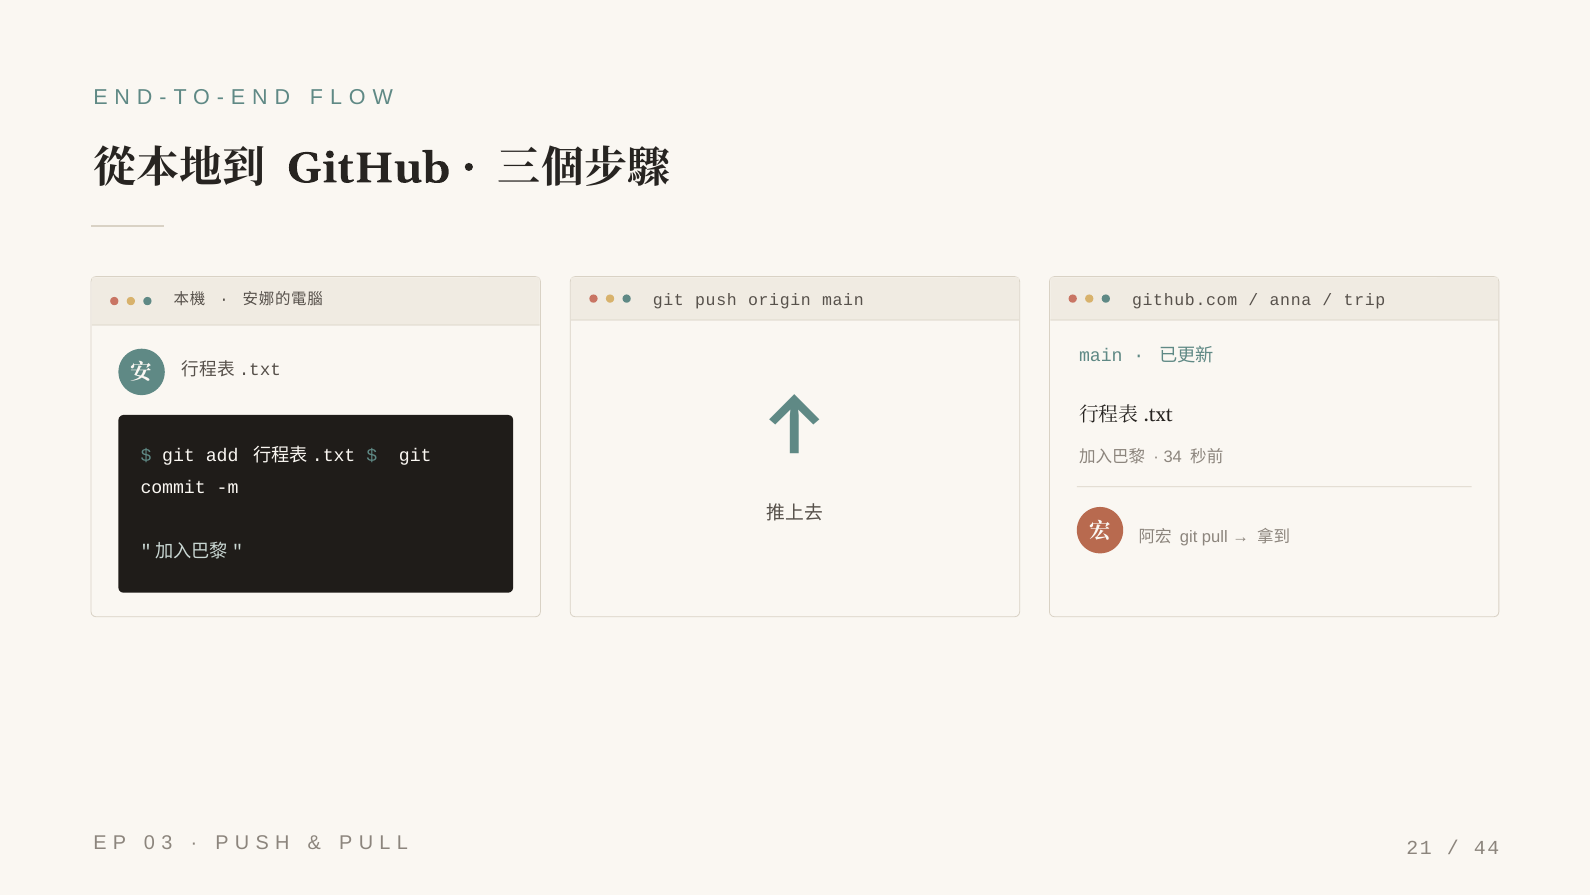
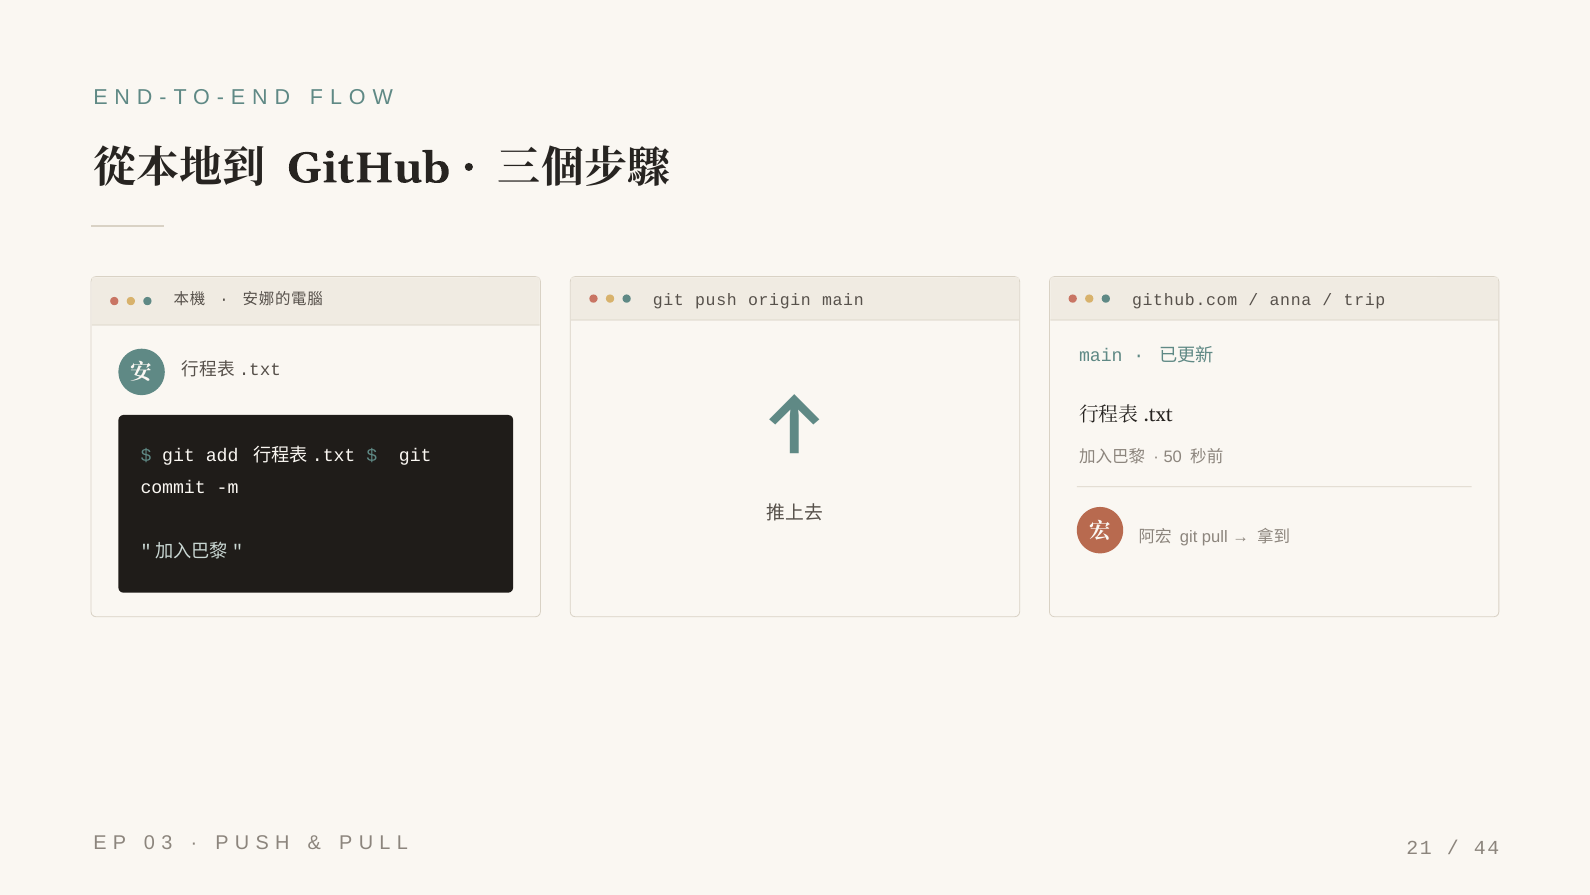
34: 34 -> 50
